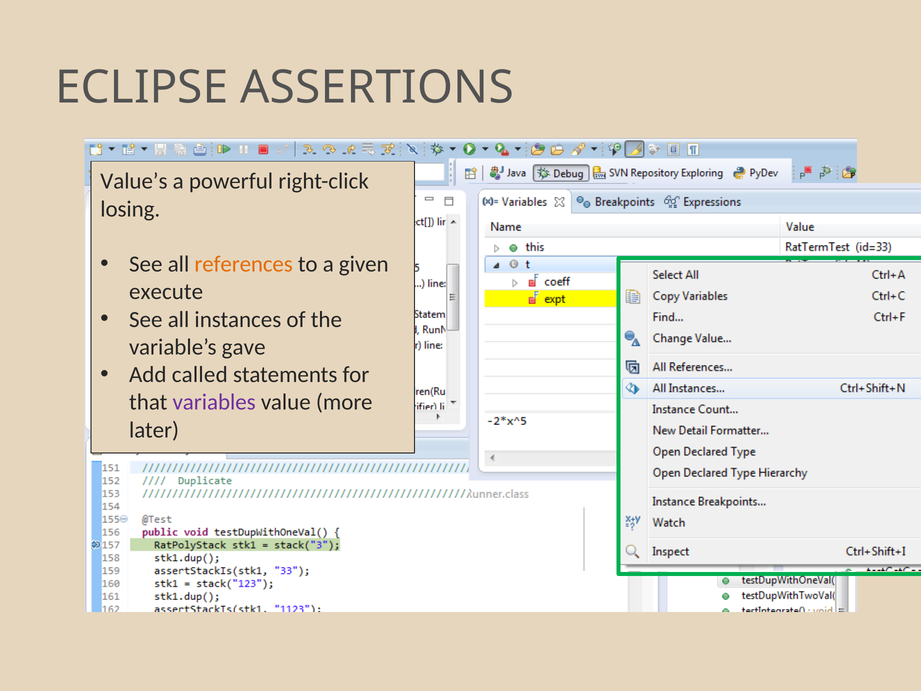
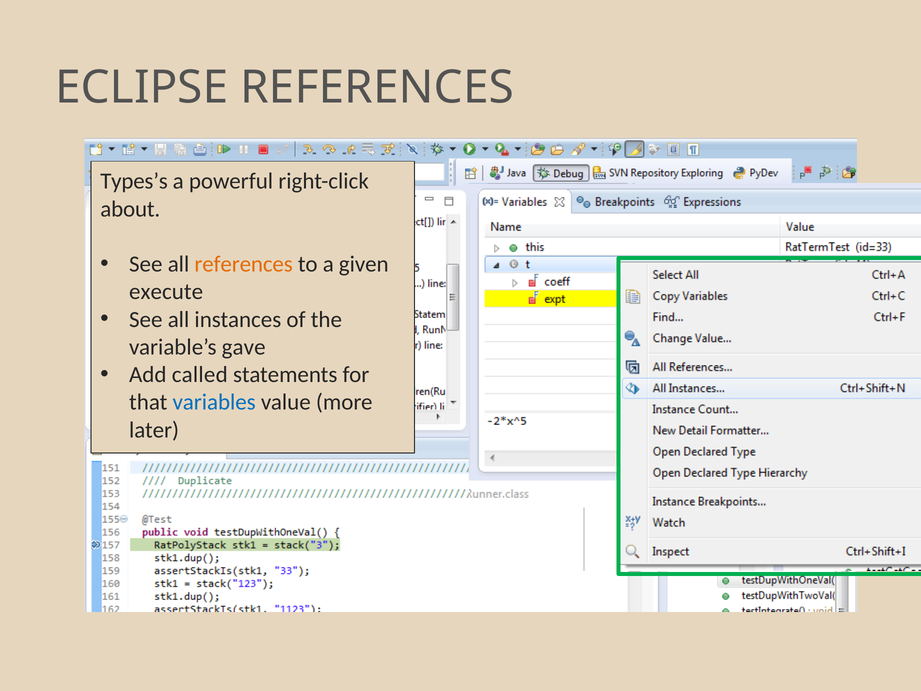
ECLIPSE ASSERTIONS: ASSERTIONS -> REFERENCES
Value’s: Value’s -> Types’s
losing: losing -> about
variables colour: purple -> blue
